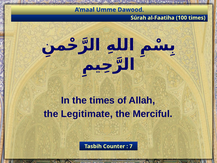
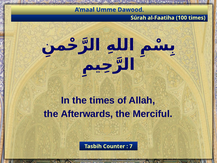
Legitimate: Legitimate -> Afterwards
